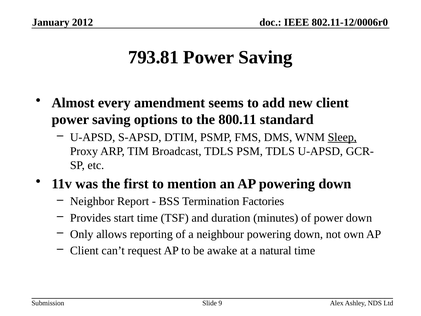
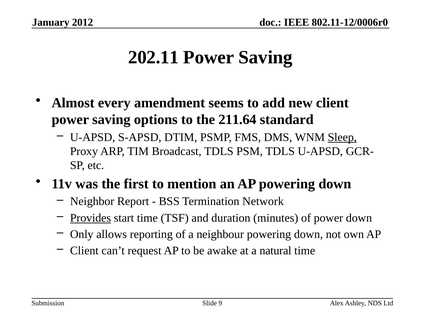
793.81: 793.81 -> 202.11
800.11: 800.11 -> 211.64
Factories: Factories -> Network
Provides underline: none -> present
